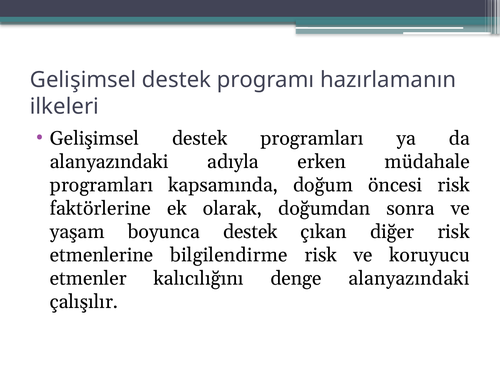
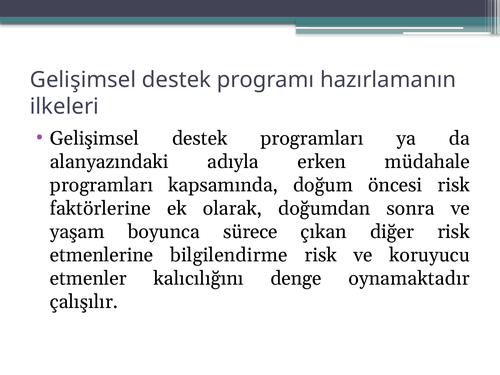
boyunca destek: destek -> sürece
denge alanyazındaki: alanyazındaki -> oynamaktadır
